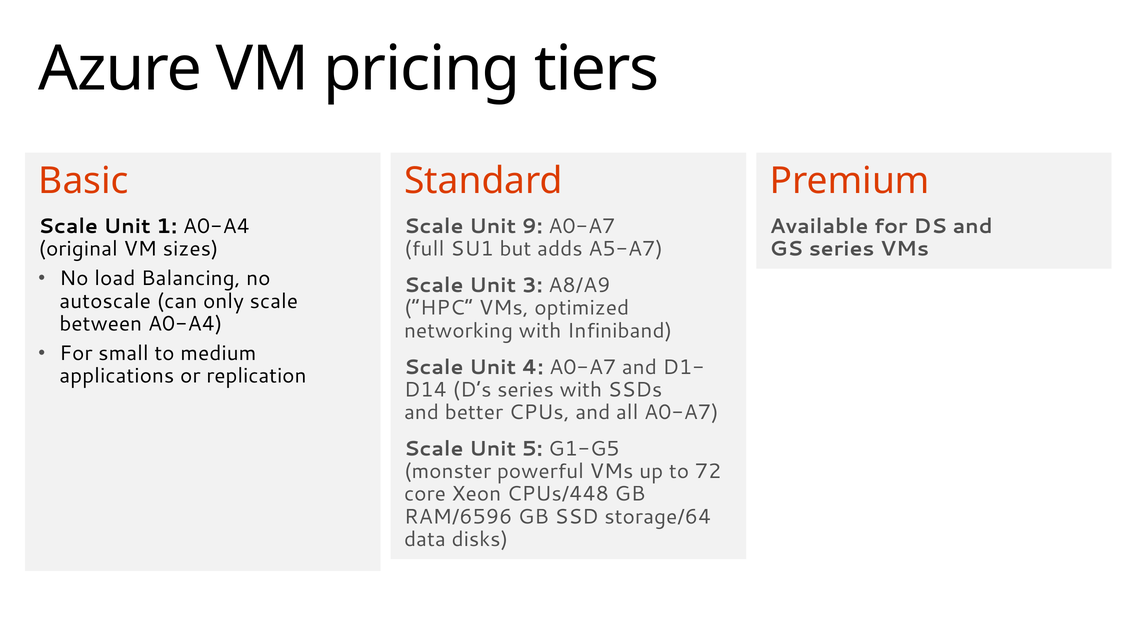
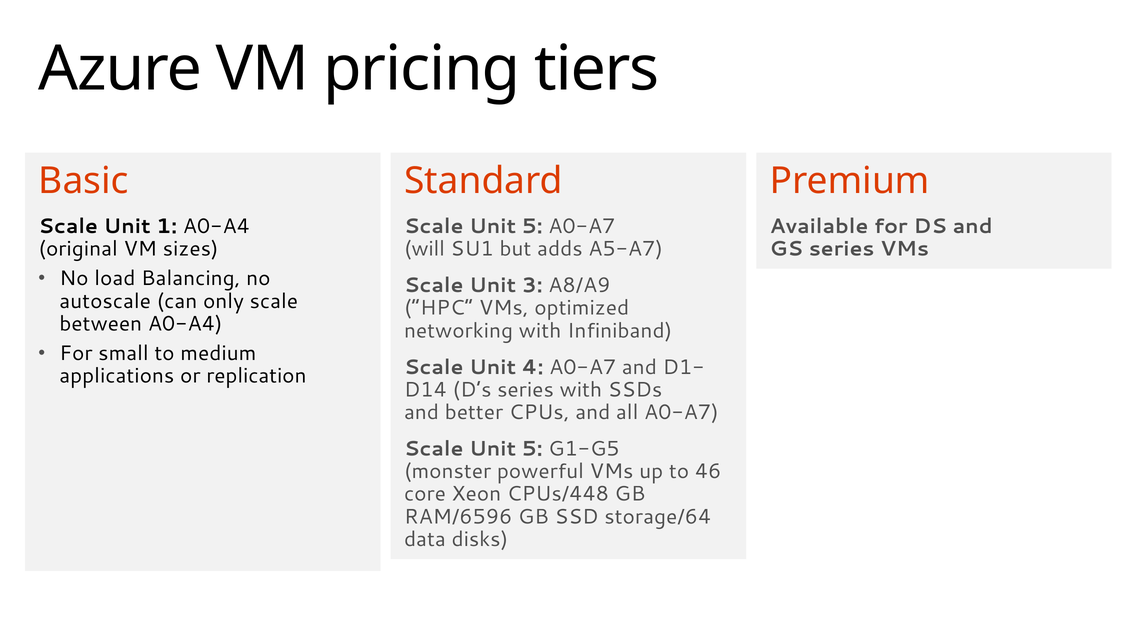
9 at (532, 226): 9 -> 5
full: full -> will
72: 72 -> 46
